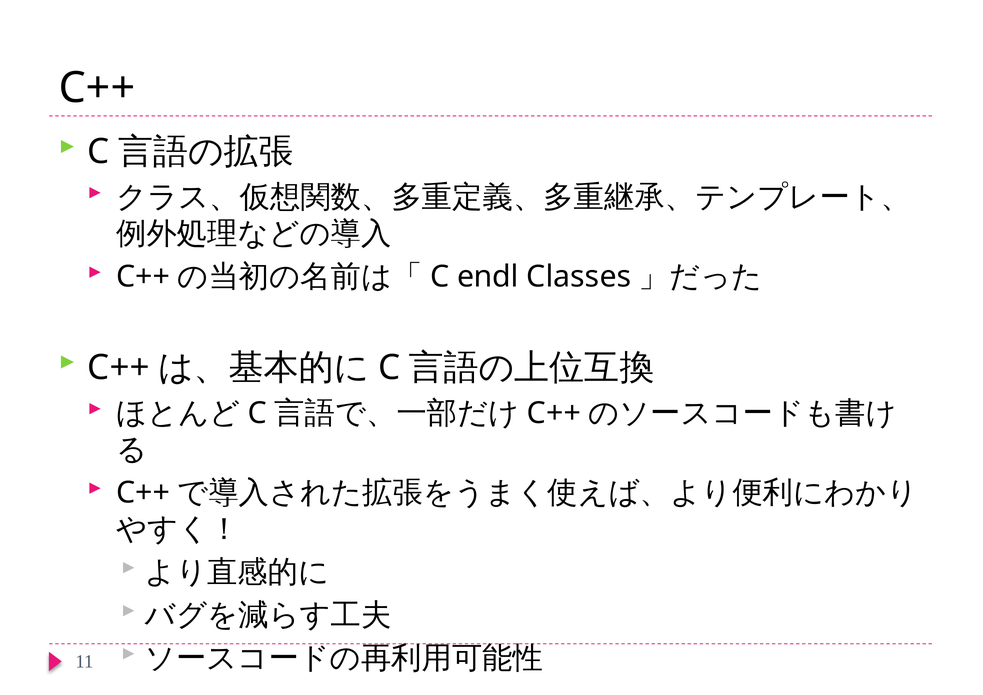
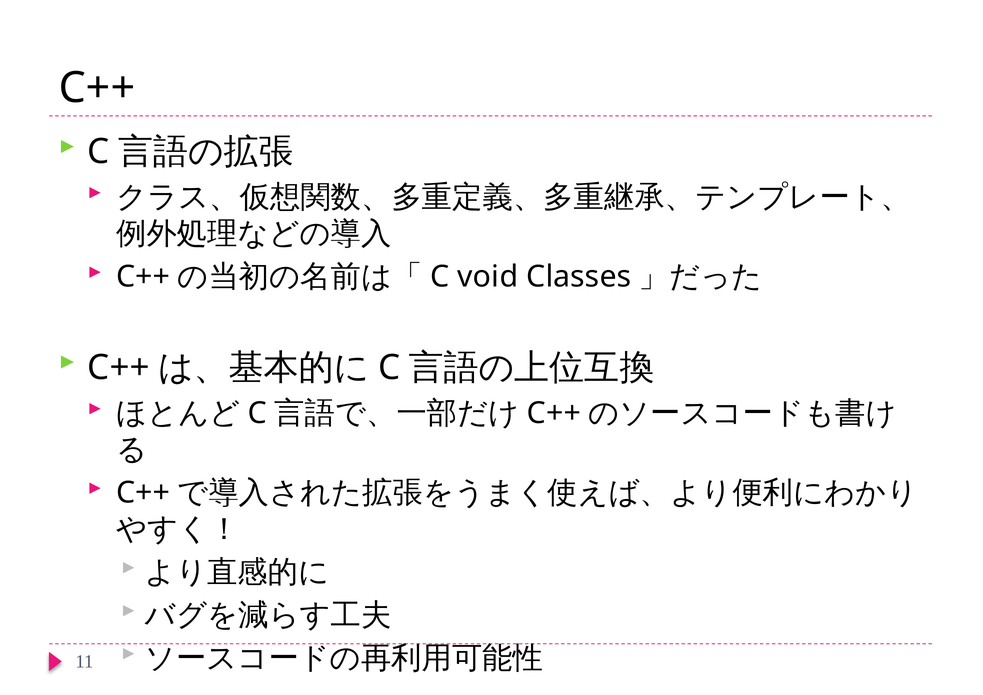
endl: endl -> void
